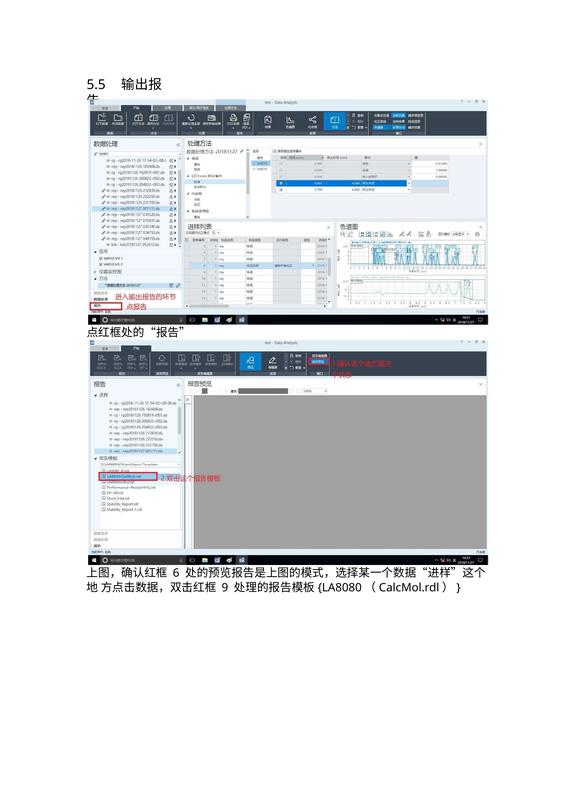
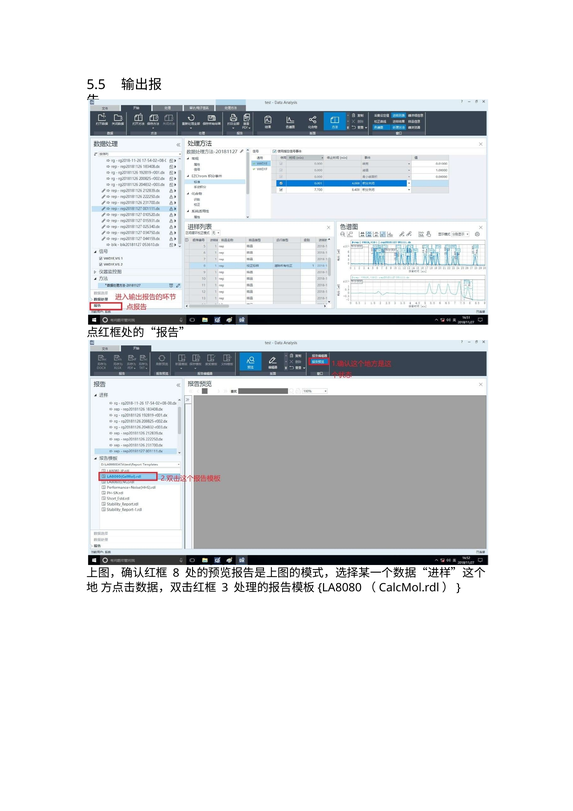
6: 6 -> 8
9: 9 -> 3
